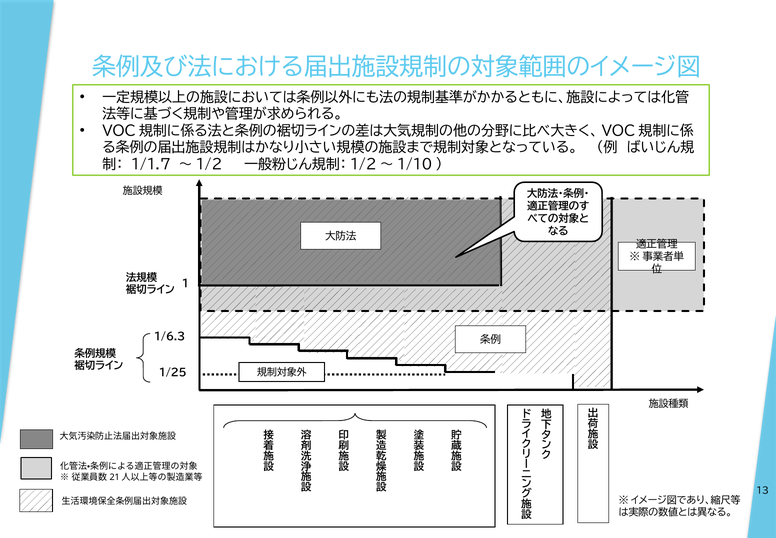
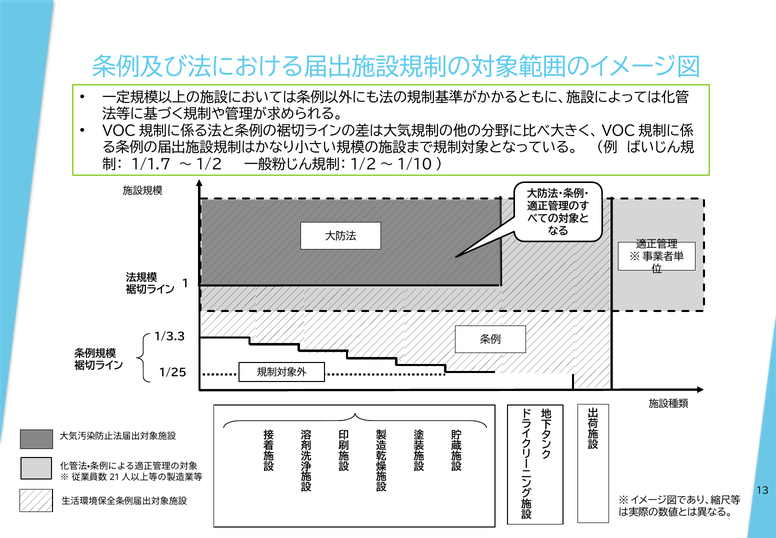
1/6.3: 1/6.3 -> 1/3.3
